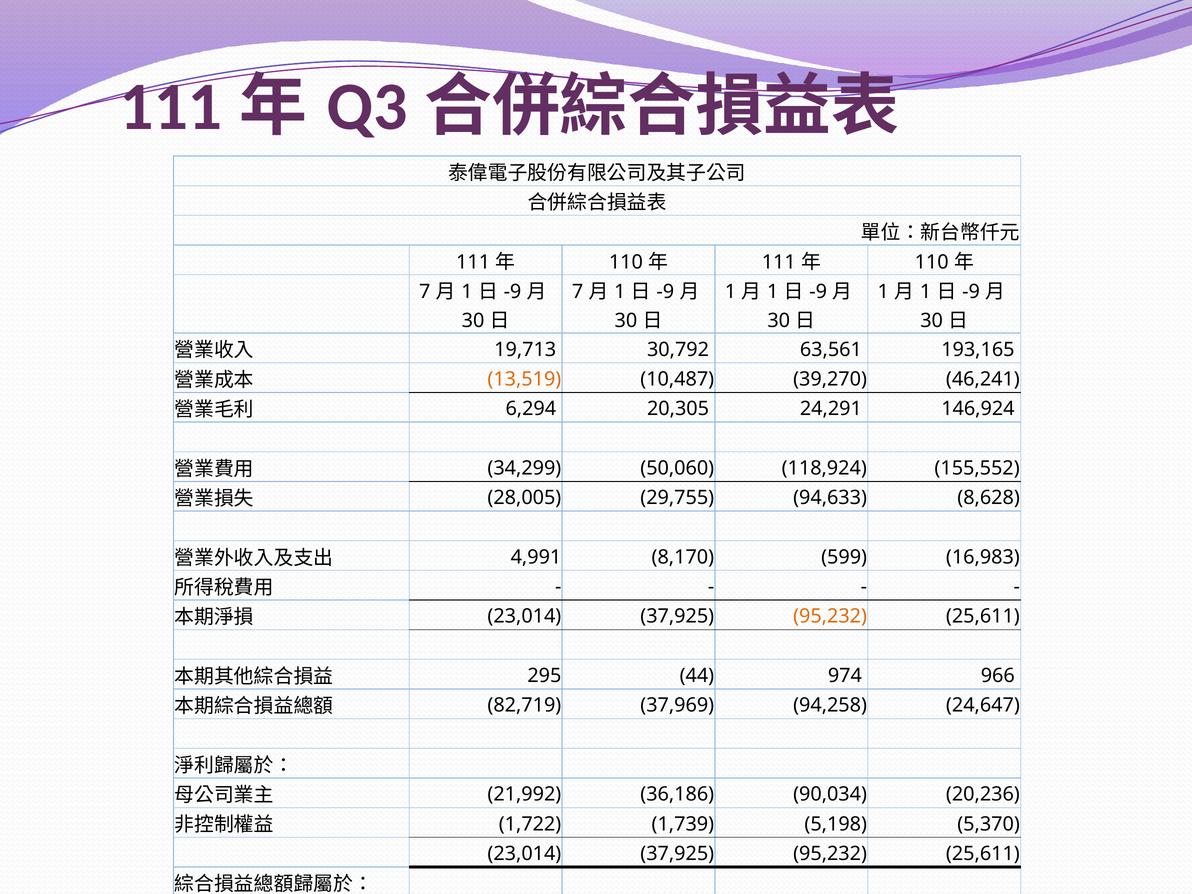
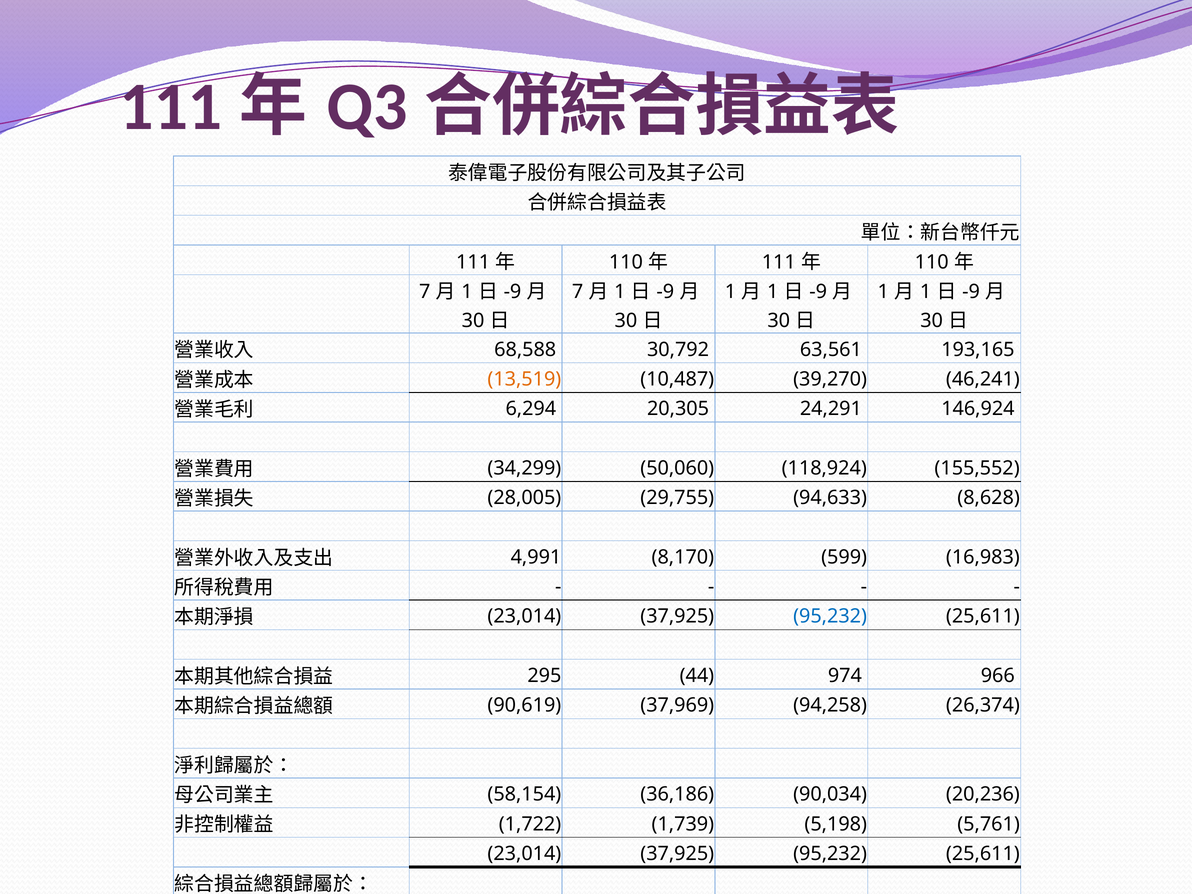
19,713: 19,713 -> 68,588
95,232 at (830, 616) colour: orange -> blue
82,719: 82,719 -> 90,619
24,647: 24,647 -> 26,374
21,992: 21,992 -> 58,154
5,370: 5,370 -> 5,761
